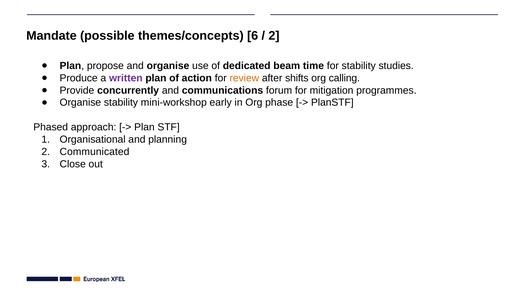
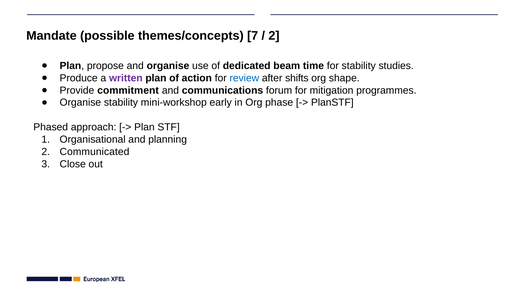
6: 6 -> 7
review colour: orange -> blue
calling: calling -> shape
concurrently: concurrently -> commitment
